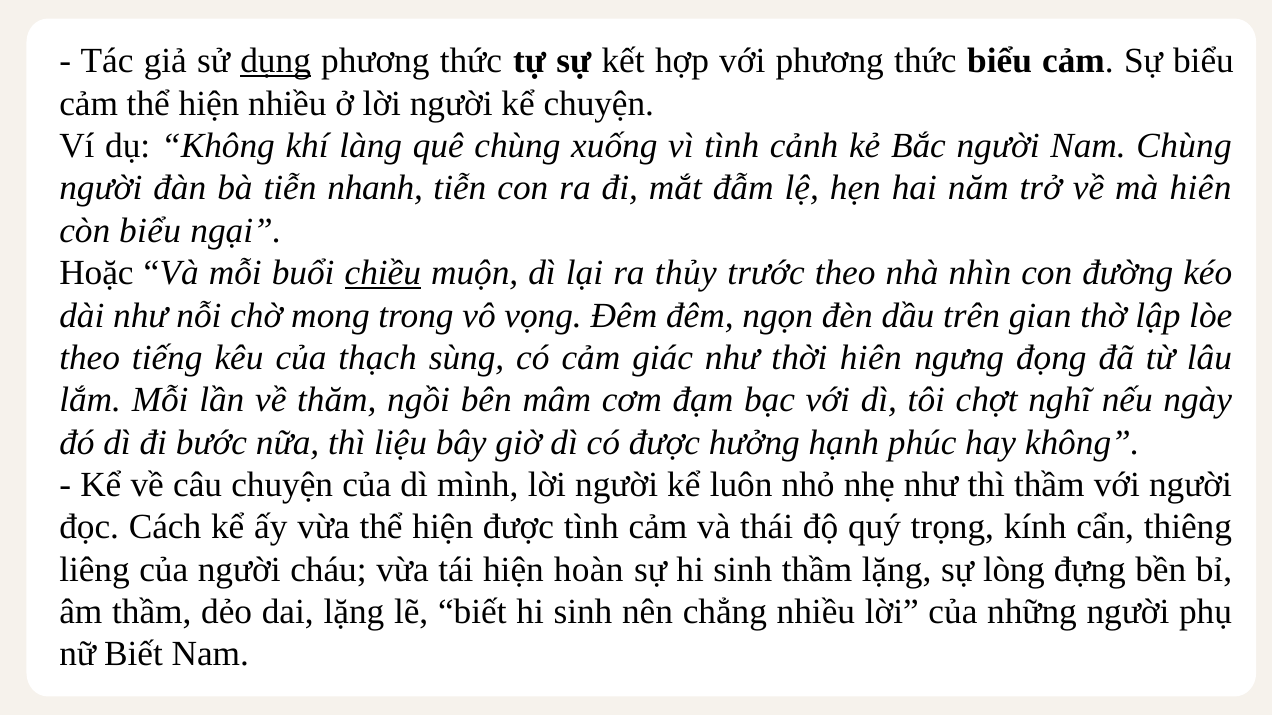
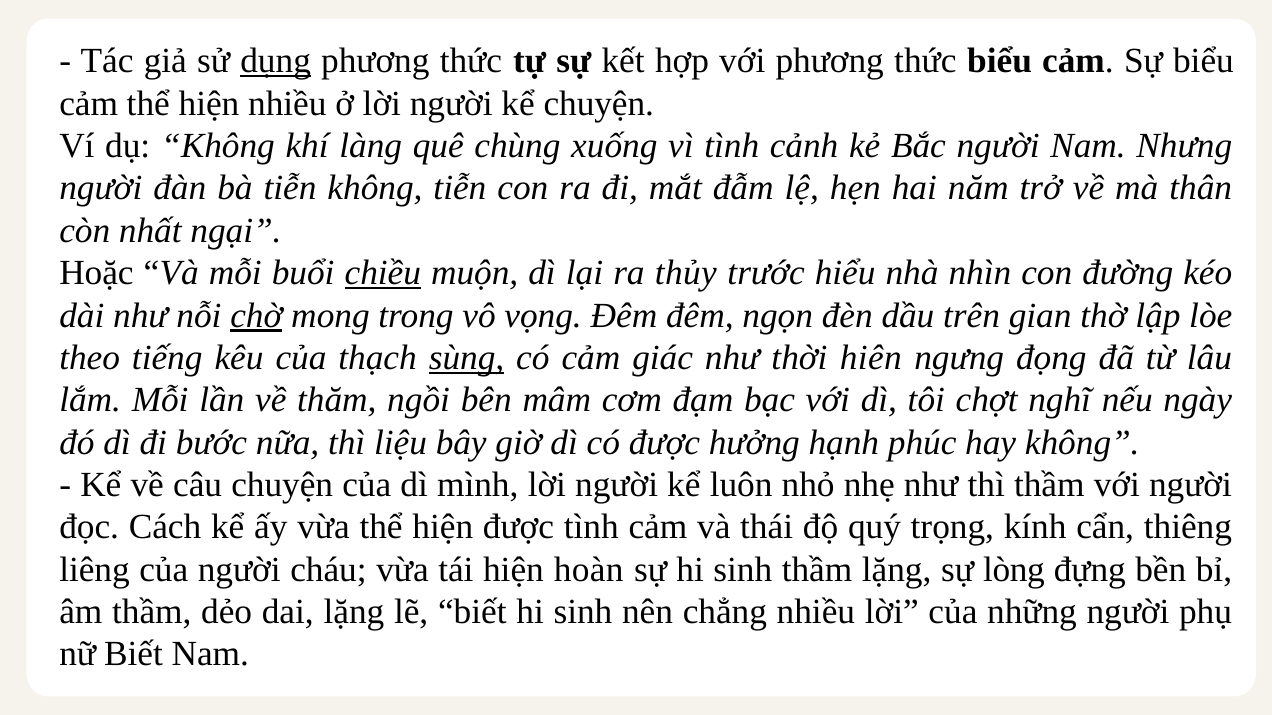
Nam Chùng: Chùng -> Nhưng
tiễn nhanh: nhanh -> không
mà hiên: hiên -> thân
còn biểu: biểu -> nhất
trước theo: theo -> hiểu
chờ underline: none -> present
sùng underline: none -> present
